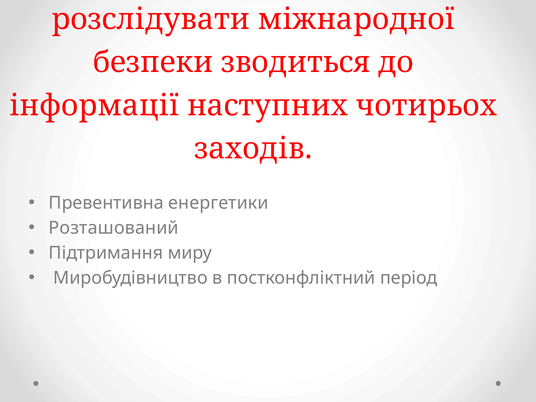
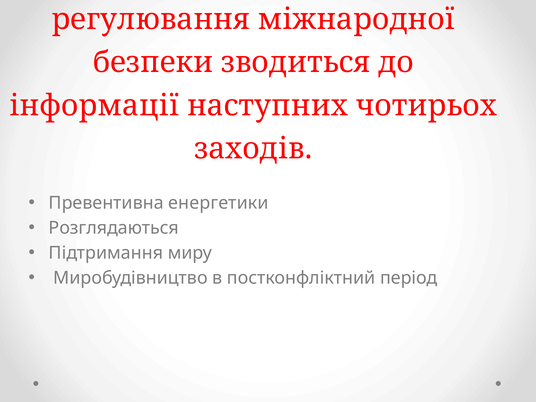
розслідувати: розслідувати -> регулювання
Розташований: Розташований -> Розглядаються
